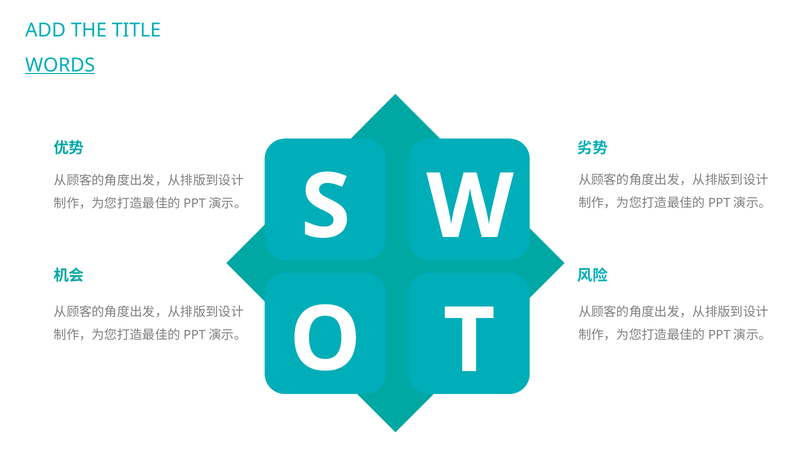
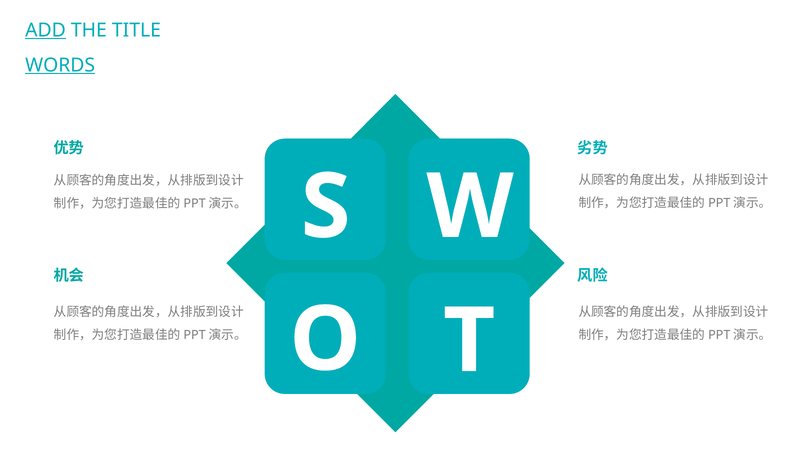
ADD underline: none -> present
